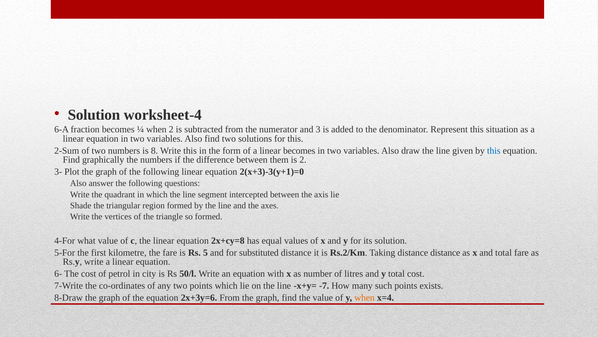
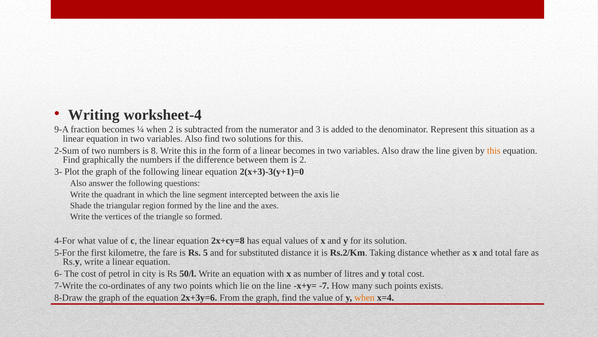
Solution at (94, 115): Solution -> Writing
6-A: 6-A -> 9-A
this at (494, 150) colour: blue -> orange
distance distance: distance -> whether
